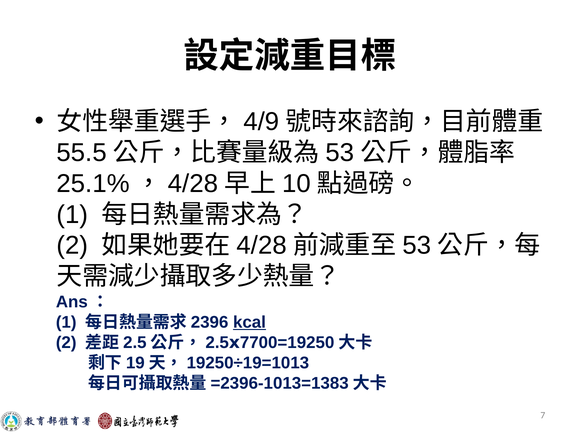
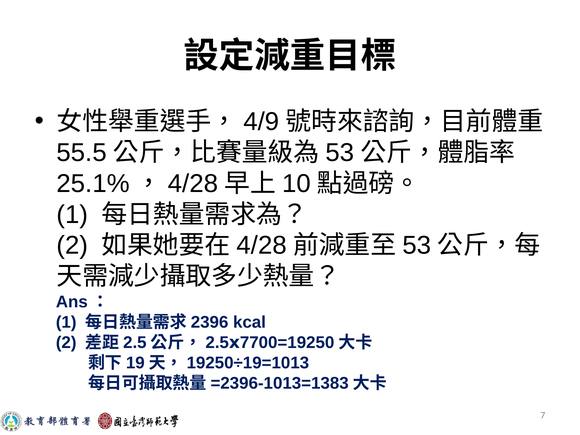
kcal underline: present -> none
